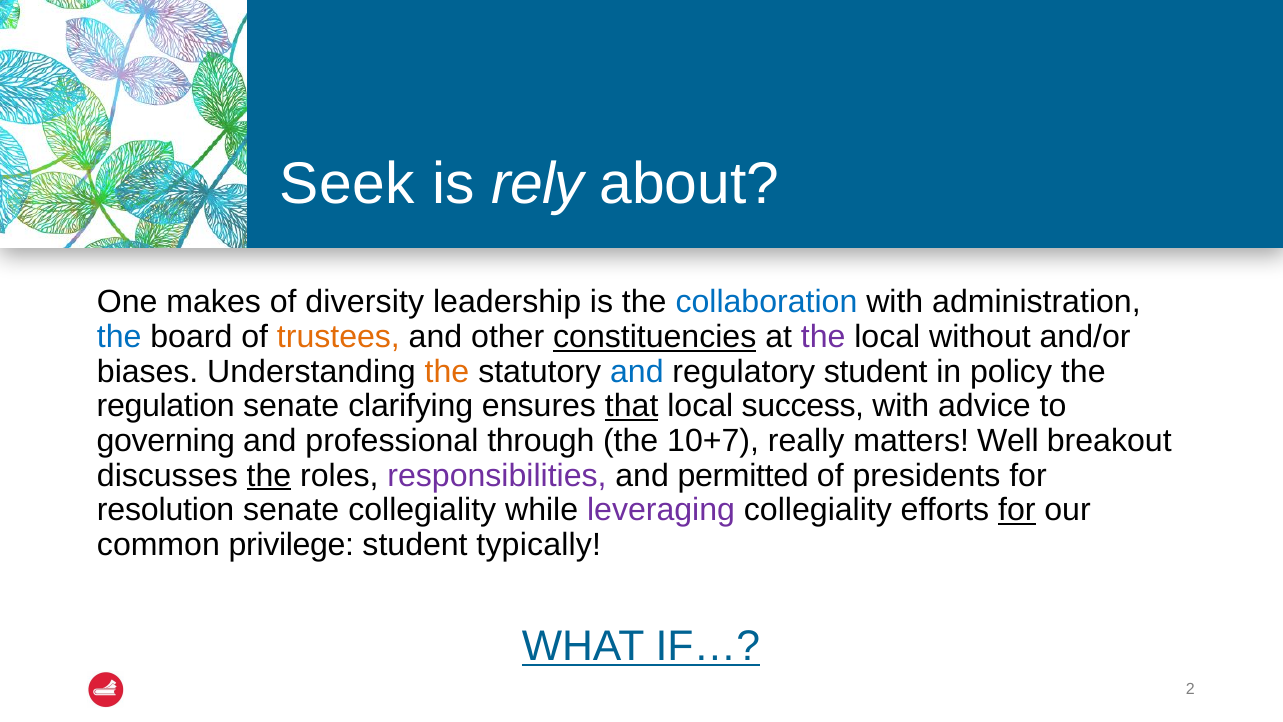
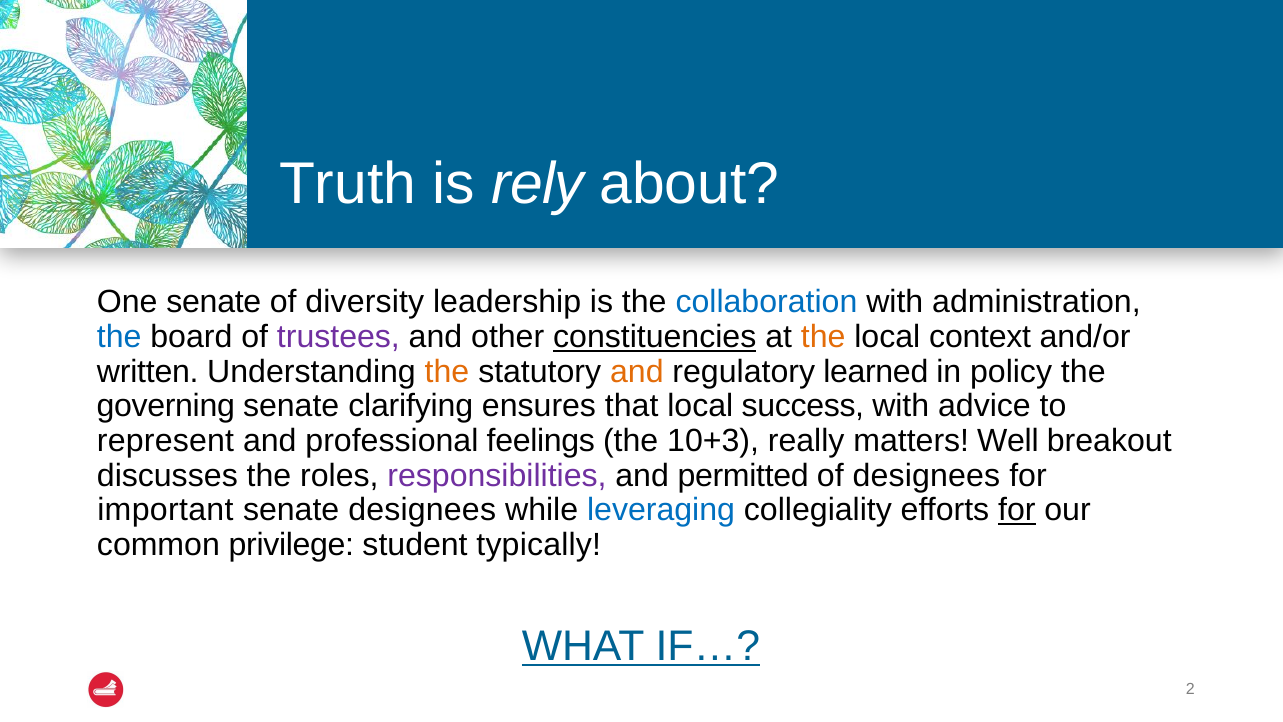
Seek: Seek -> Truth
One makes: makes -> senate
trustees colour: orange -> purple
the at (823, 337) colour: purple -> orange
without: without -> context
biases: biases -> written
and at (637, 371) colour: blue -> orange
regulatory student: student -> learned
regulation: regulation -> governing
that underline: present -> none
governing: governing -> represent
through: through -> feelings
10+7: 10+7 -> 10+3
the at (269, 475) underline: present -> none
of presidents: presidents -> designees
resolution: resolution -> important
senate collegiality: collegiality -> designees
leveraging colour: purple -> blue
